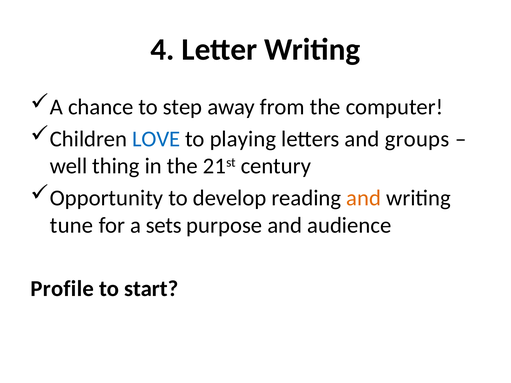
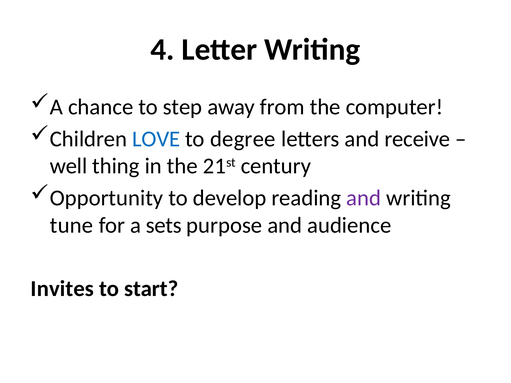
playing: playing -> degree
groups: groups -> receive
and at (364, 198) colour: orange -> purple
Profile: Profile -> Invites
